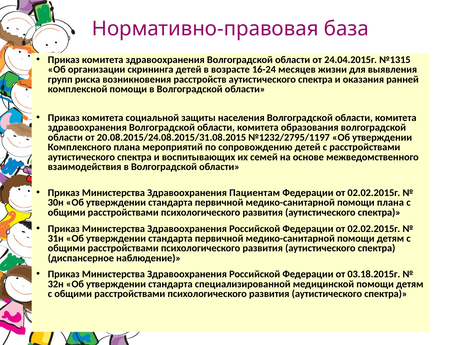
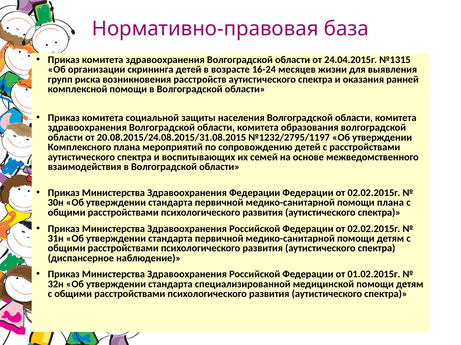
Здравоохранения Пациентам: Пациентам -> Федерации
03.18.2015г: 03.18.2015г -> 01.02.2015г
